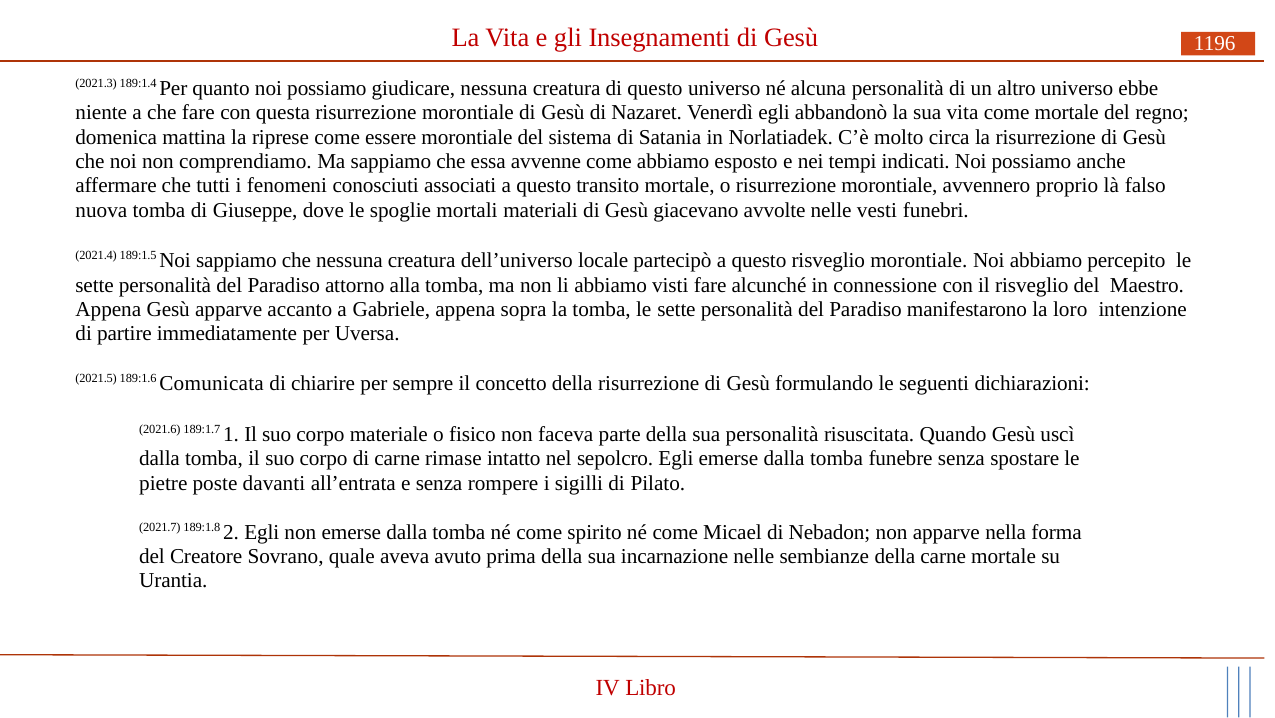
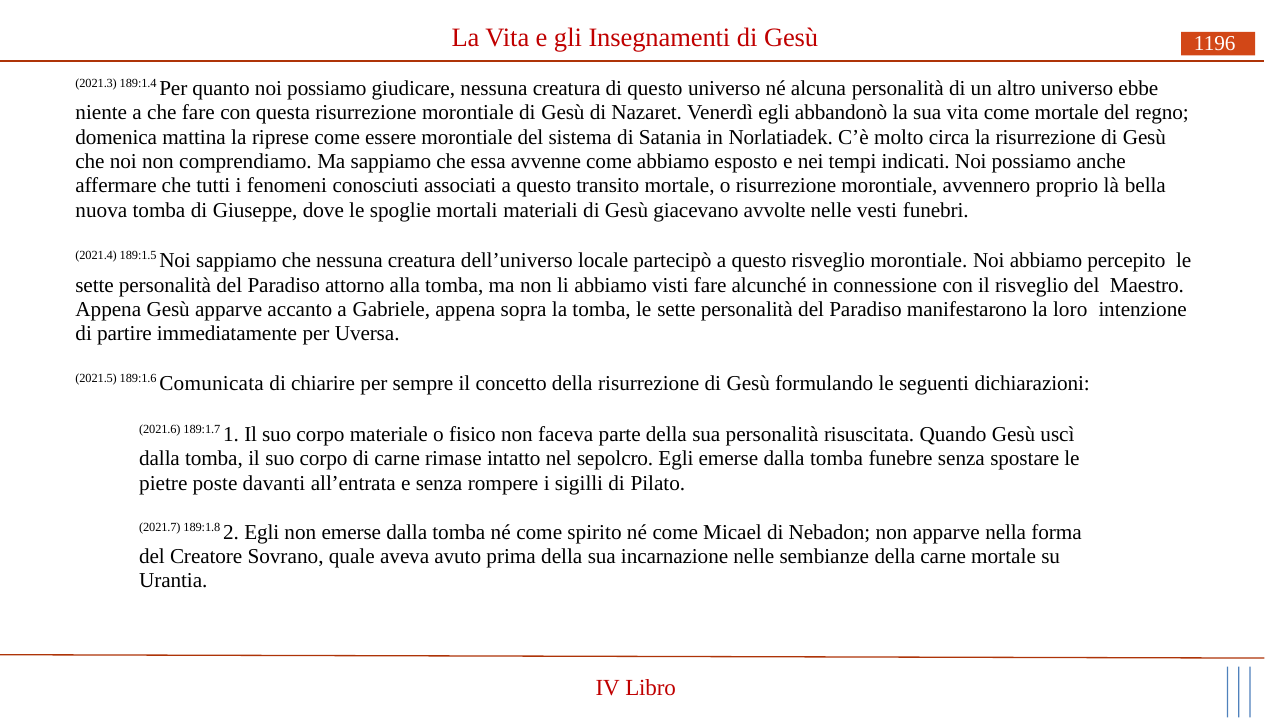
falso: falso -> bella
